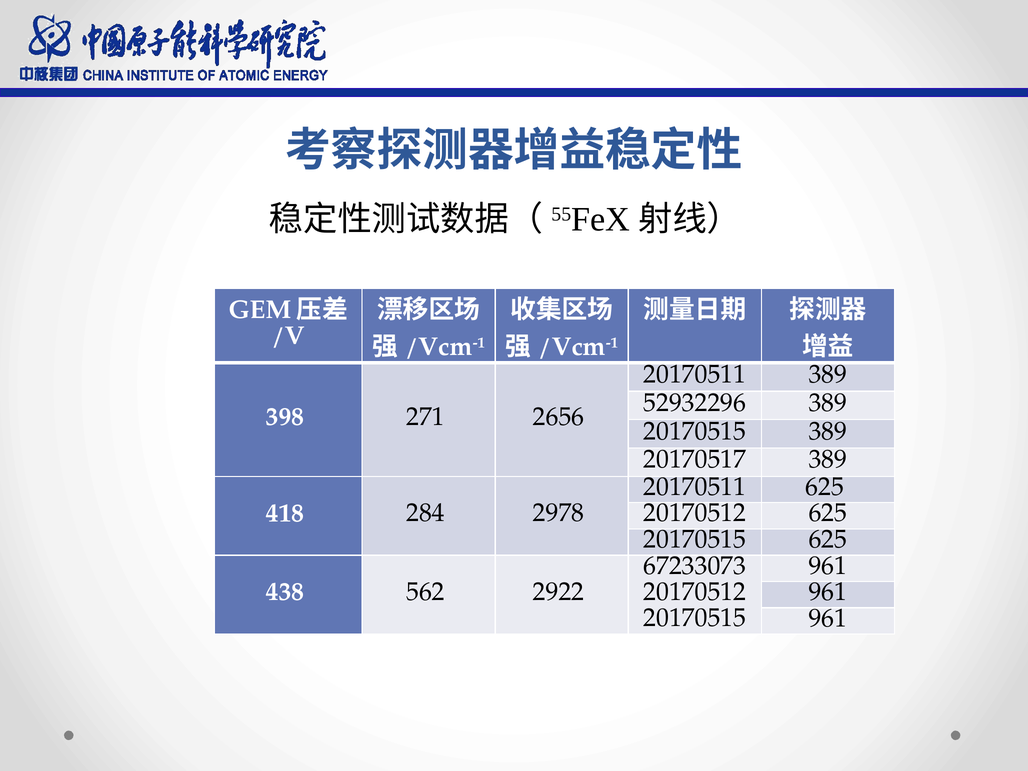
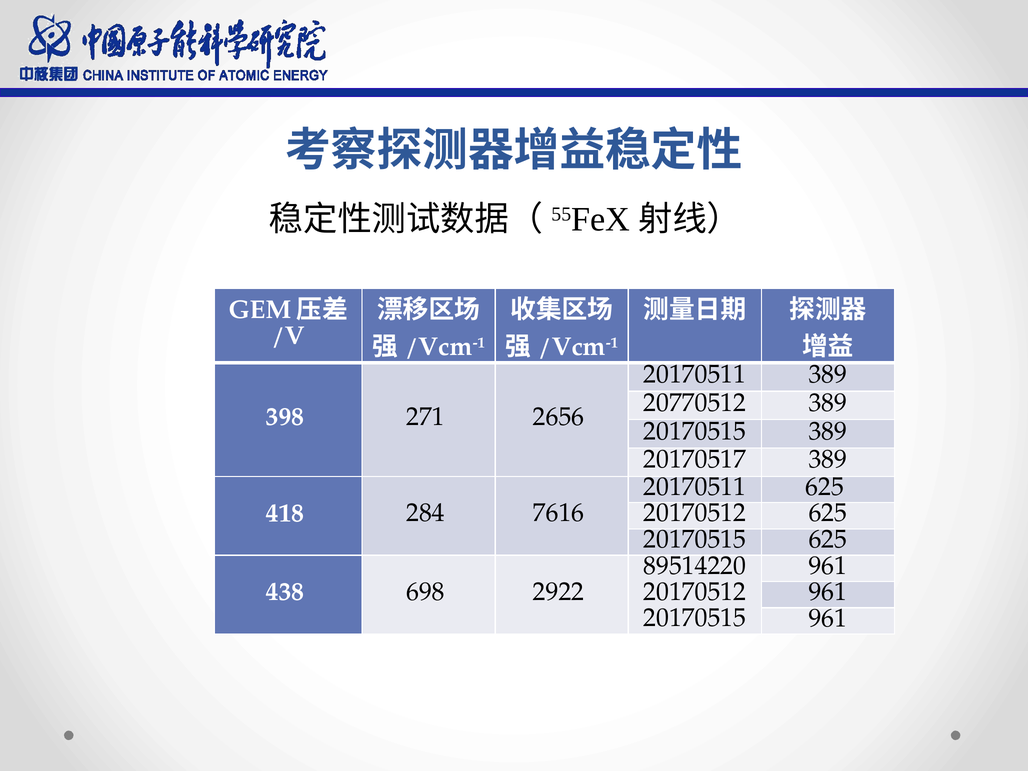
52932296: 52932296 -> 20770512
2978: 2978 -> 7616
67233073: 67233073 -> 89514220
562: 562 -> 698
